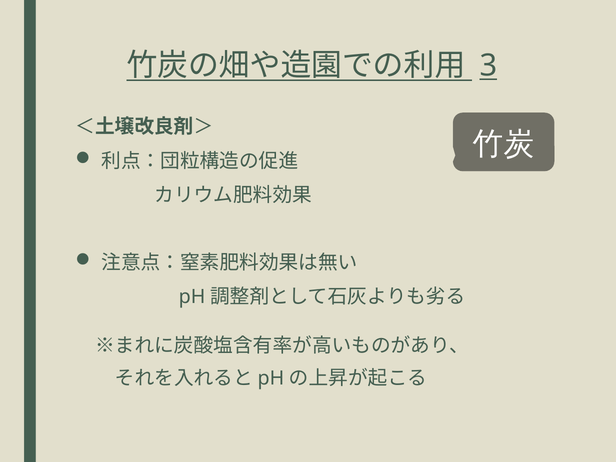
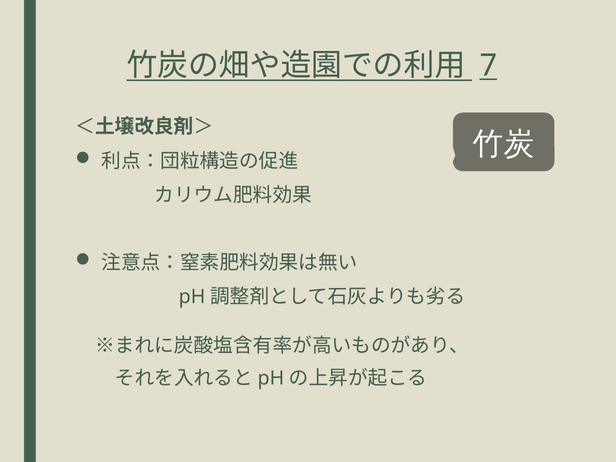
3: 3 -> 7
